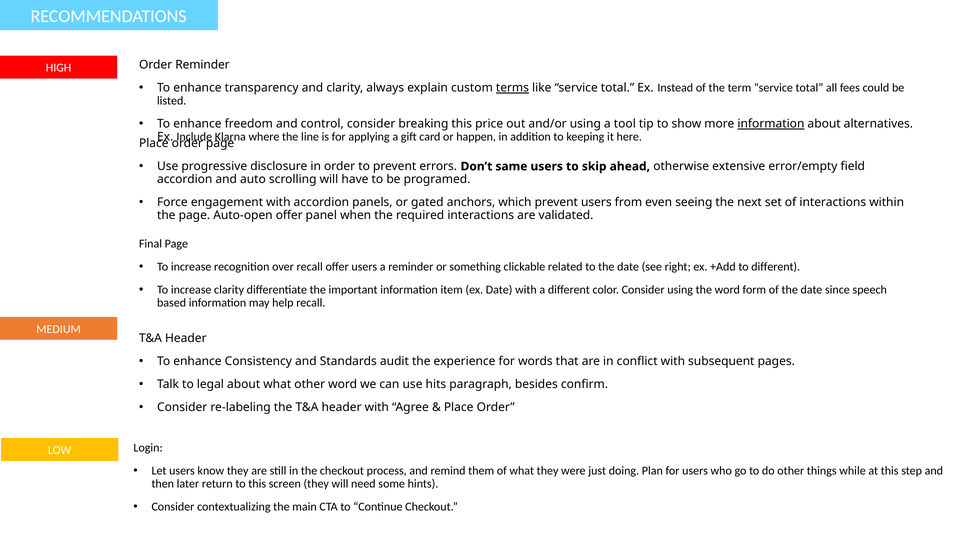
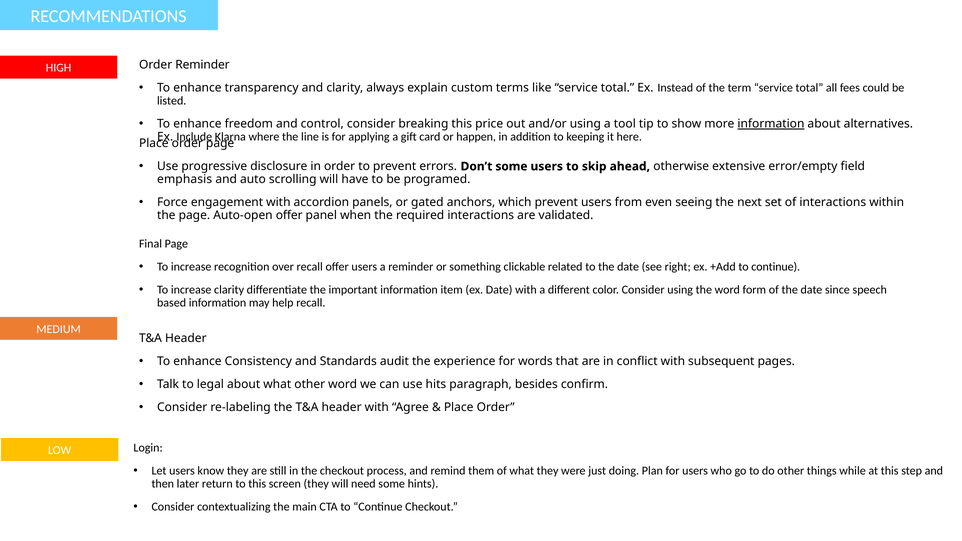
terms underline: present -> none
Don’t same: same -> some
accordion at (185, 179): accordion -> emphasis
+Add to different: different -> continue
